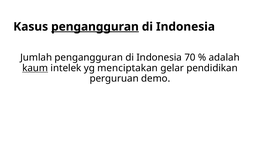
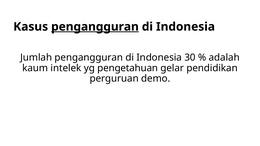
70: 70 -> 30
kaum underline: present -> none
menciptakan: menciptakan -> pengetahuan
